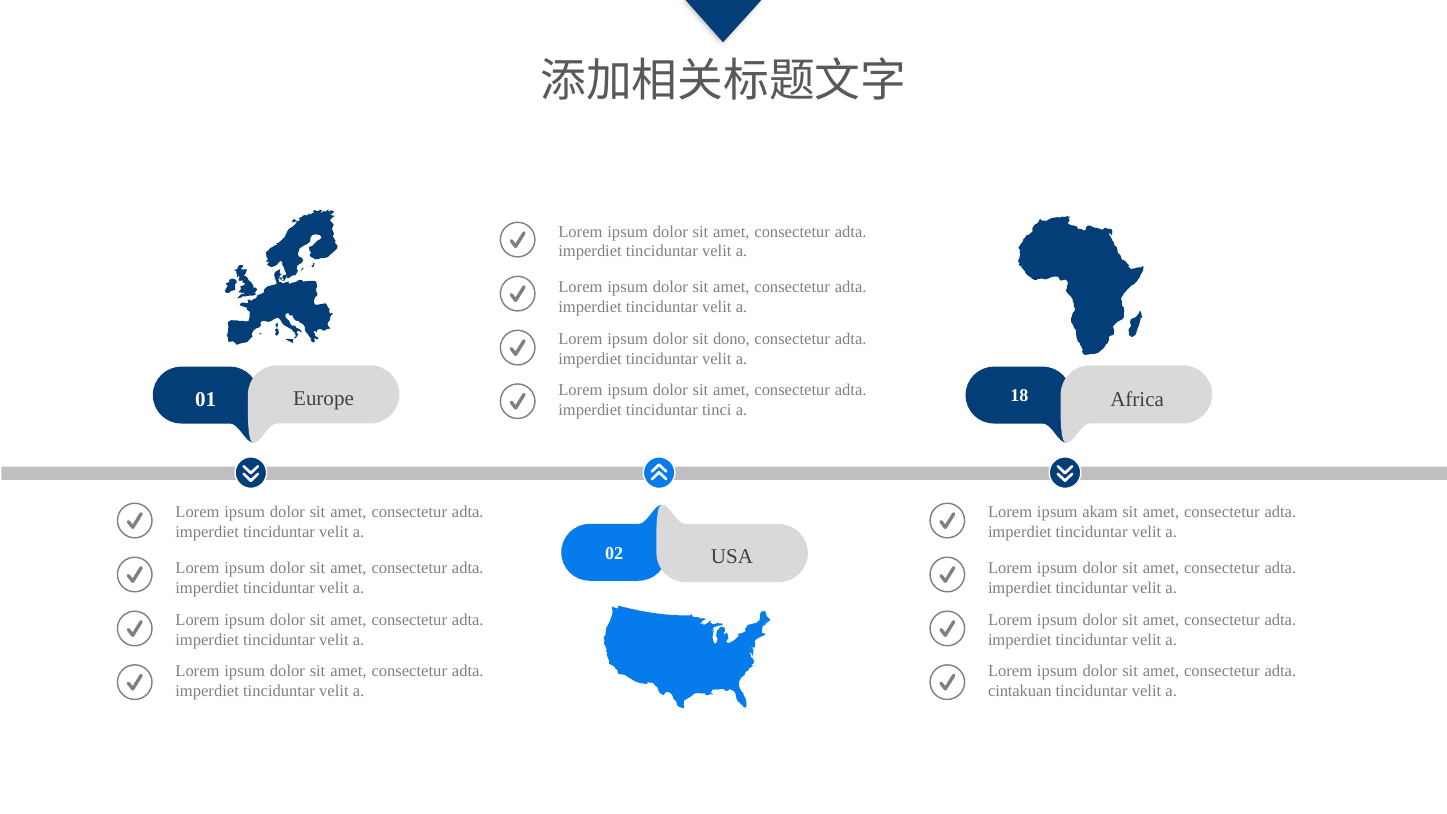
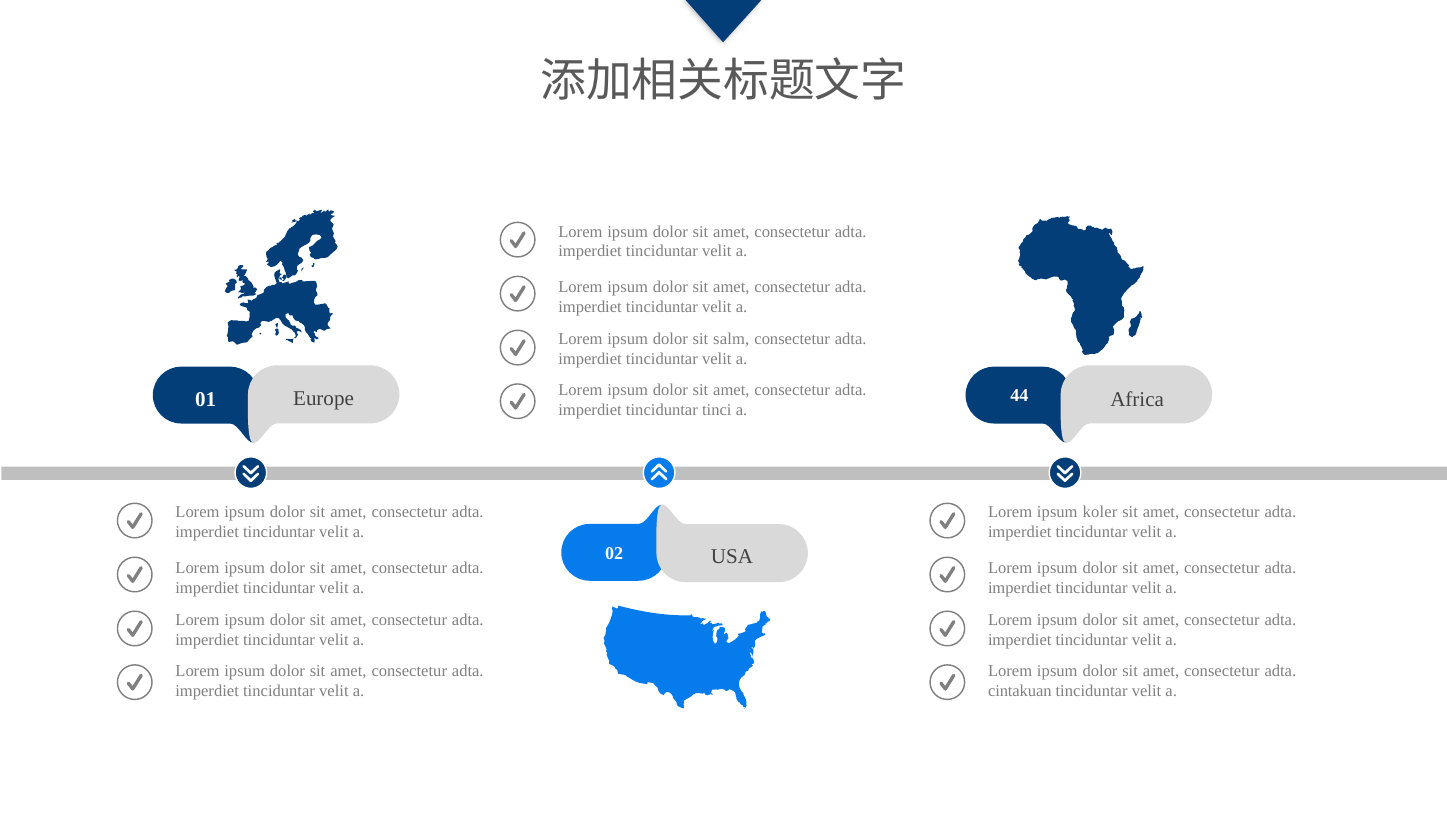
dono: dono -> salm
18: 18 -> 44
akam: akam -> koler
